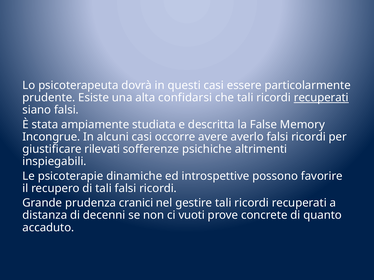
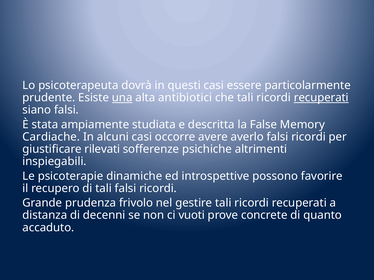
una underline: none -> present
confidarsi: confidarsi -> antibiotici
Incongrue: Incongrue -> Cardiache
cranici: cranici -> frivolo
